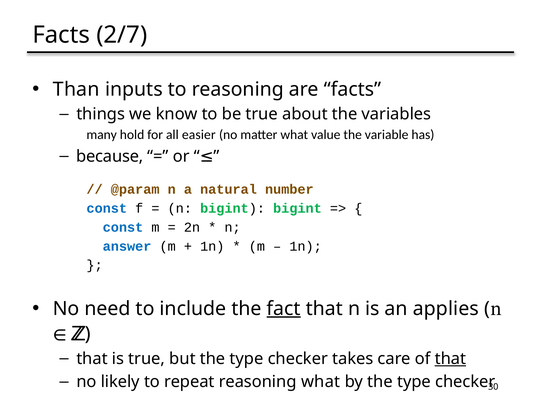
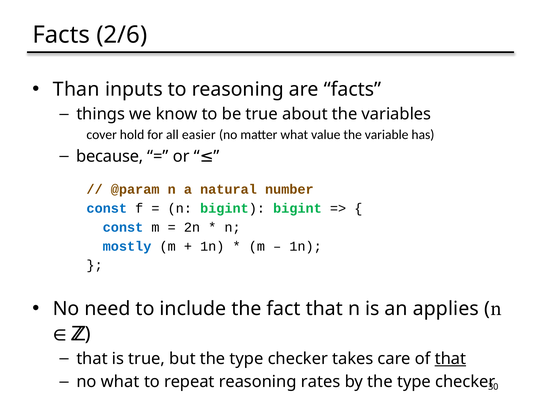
2/7: 2/7 -> 2/6
many: many -> cover
answer: answer -> mostly
fact underline: present -> none
no likely: likely -> what
reasoning what: what -> rates
